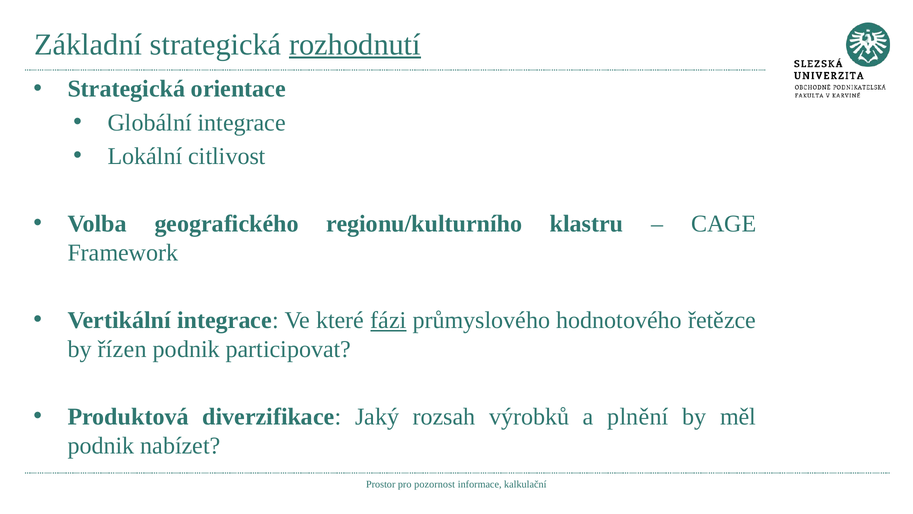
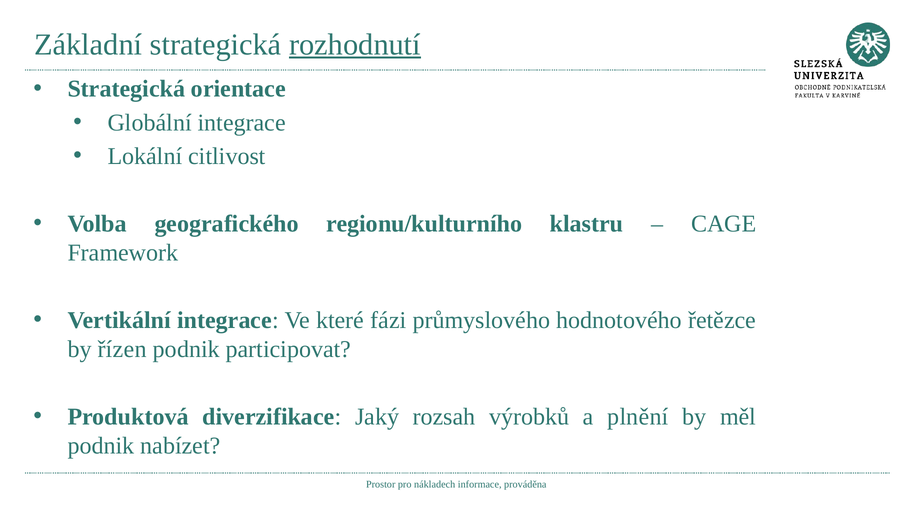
fázi underline: present -> none
pozornost: pozornost -> nákladech
kalkulační: kalkulační -> prováděna
